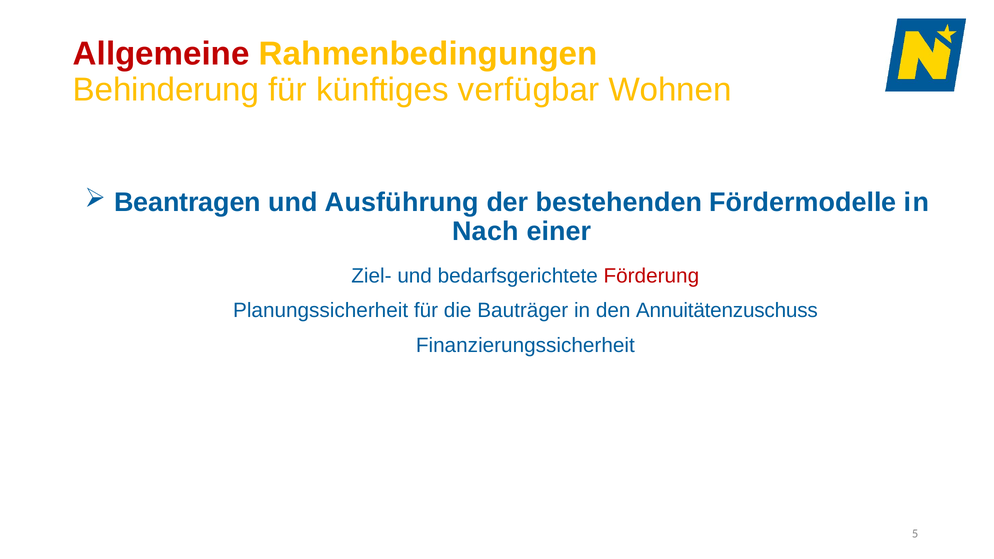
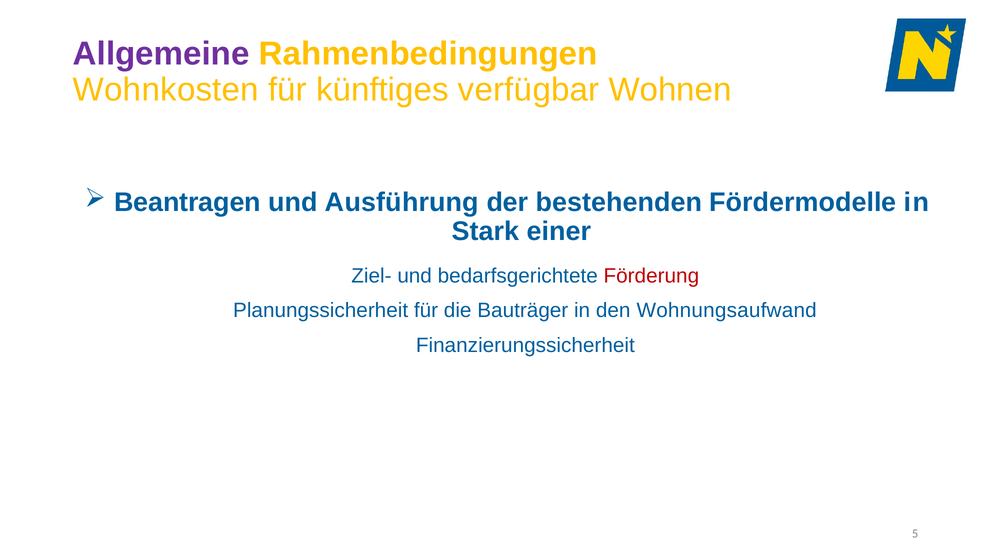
Allgemeine colour: red -> purple
Behinderung: Behinderung -> Wohnkosten
Nach: Nach -> Stark
Annuitätenzuschuss: Annuitätenzuschuss -> Wohnungsaufwand
